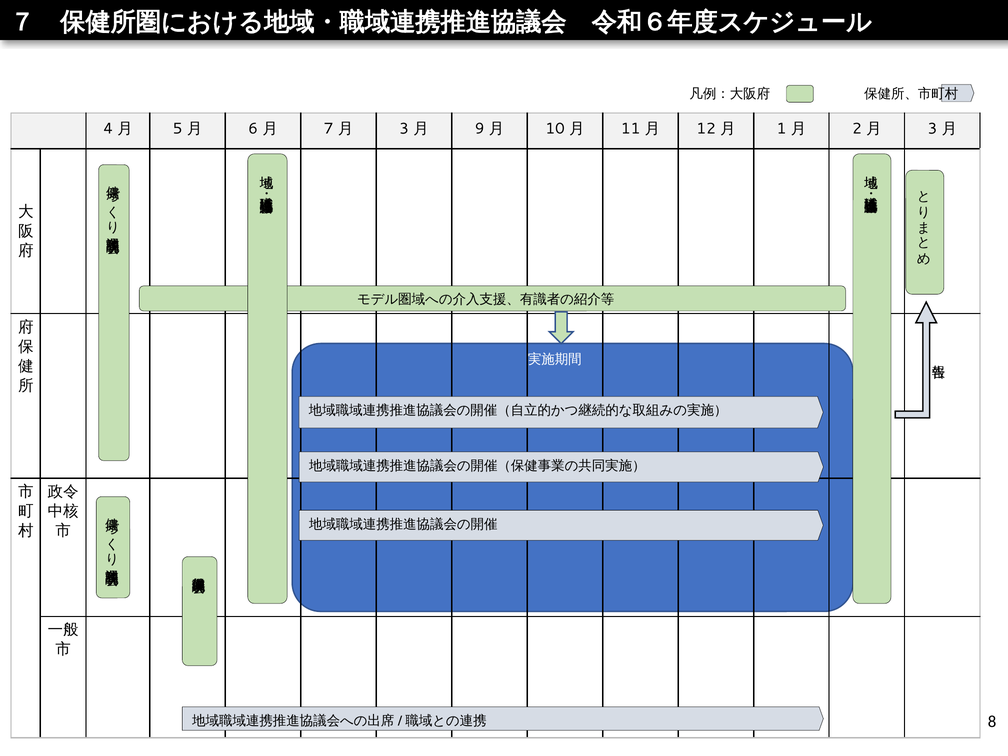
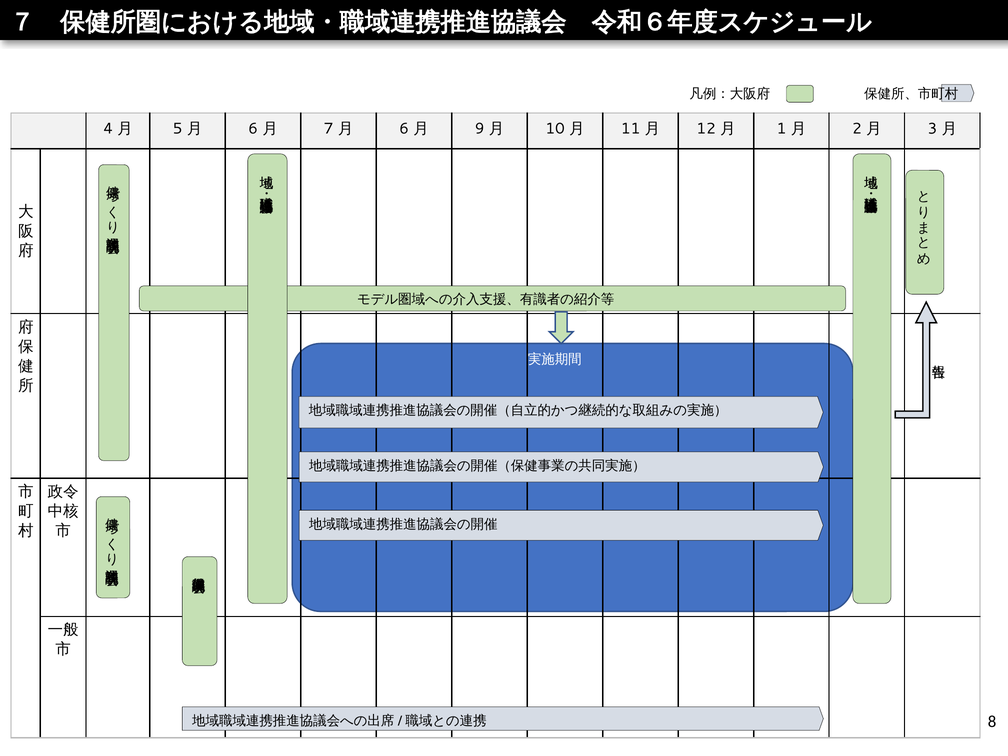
3 at (404, 129): 3 -> 6
